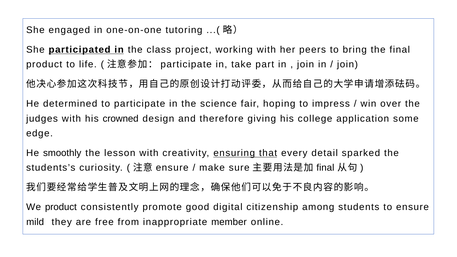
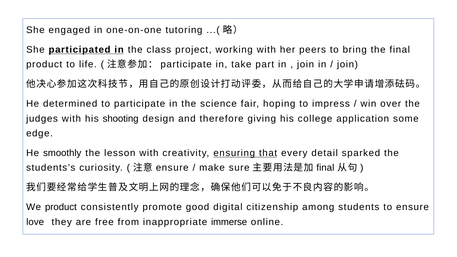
crowned: crowned -> shooting
mild: mild -> love
member: member -> immerse
